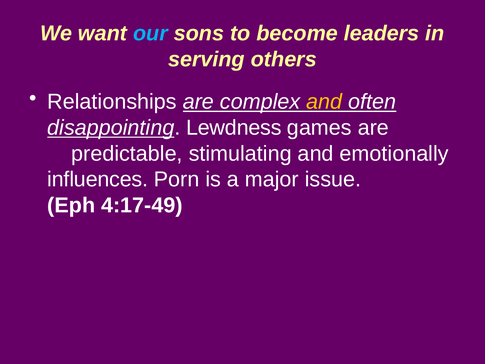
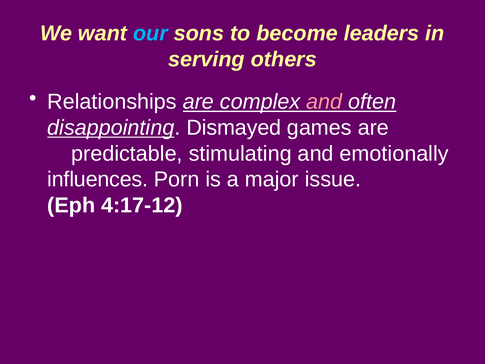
and at (324, 102) colour: yellow -> pink
Lewdness: Lewdness -> Dismayed
4:17-49: 4:17-49 -> 4:17-12
